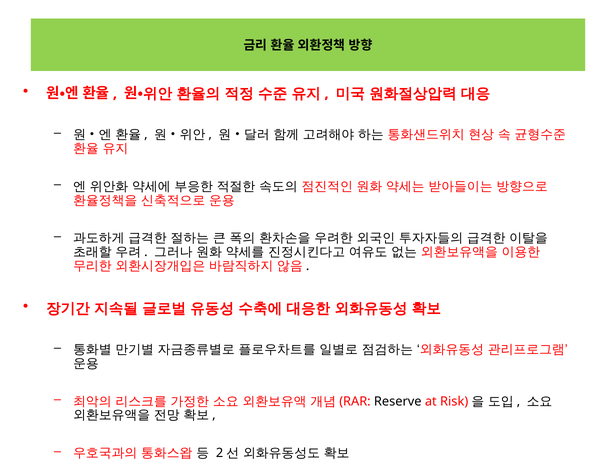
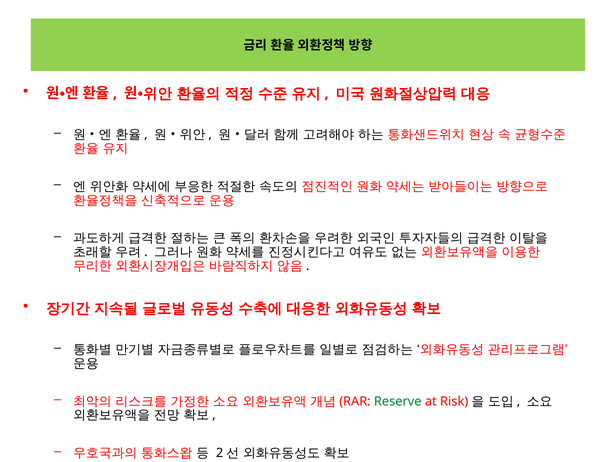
Reserve colour: black -> green
